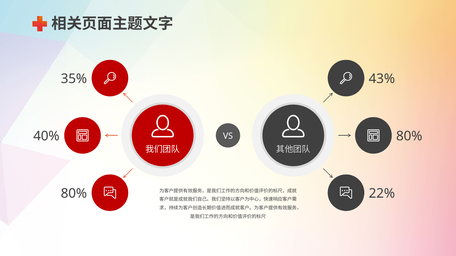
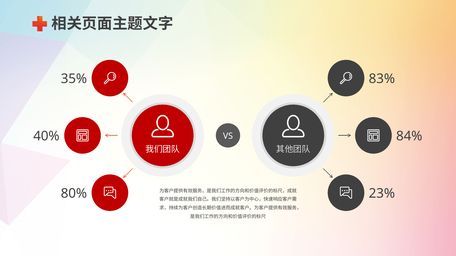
43%: 43% -> 83%
40% 80%: 80% -> 84%
22%: 22% -> 23%
